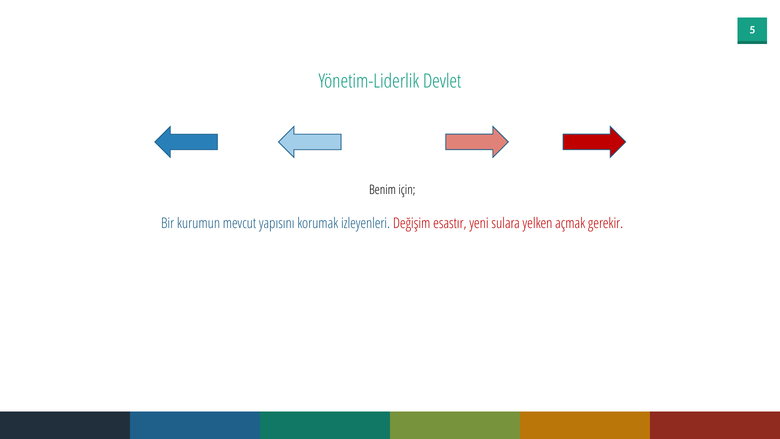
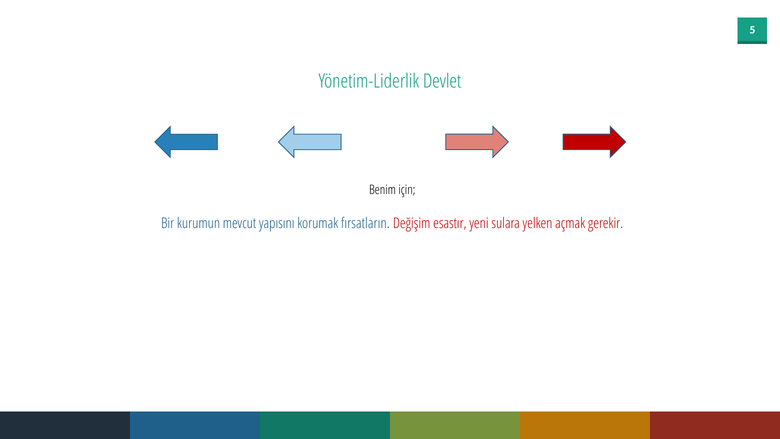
izleyenleri: izleyenleri -> fırsatların
